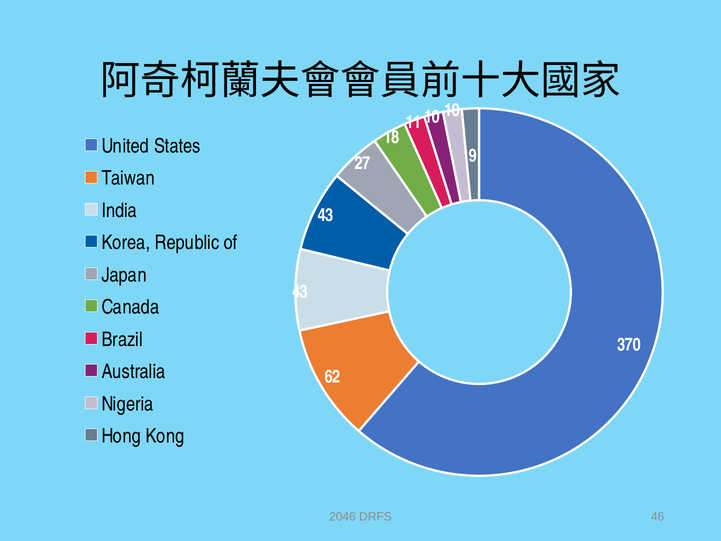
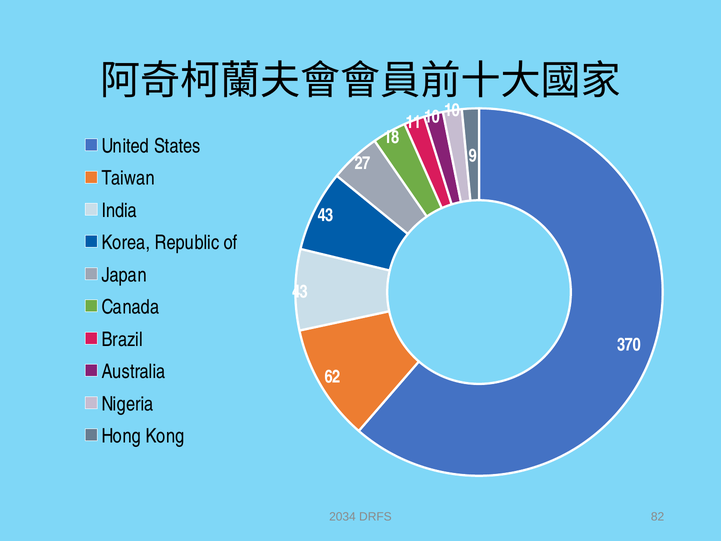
2046: 2046 -> 2034
46: 46 -> 82
